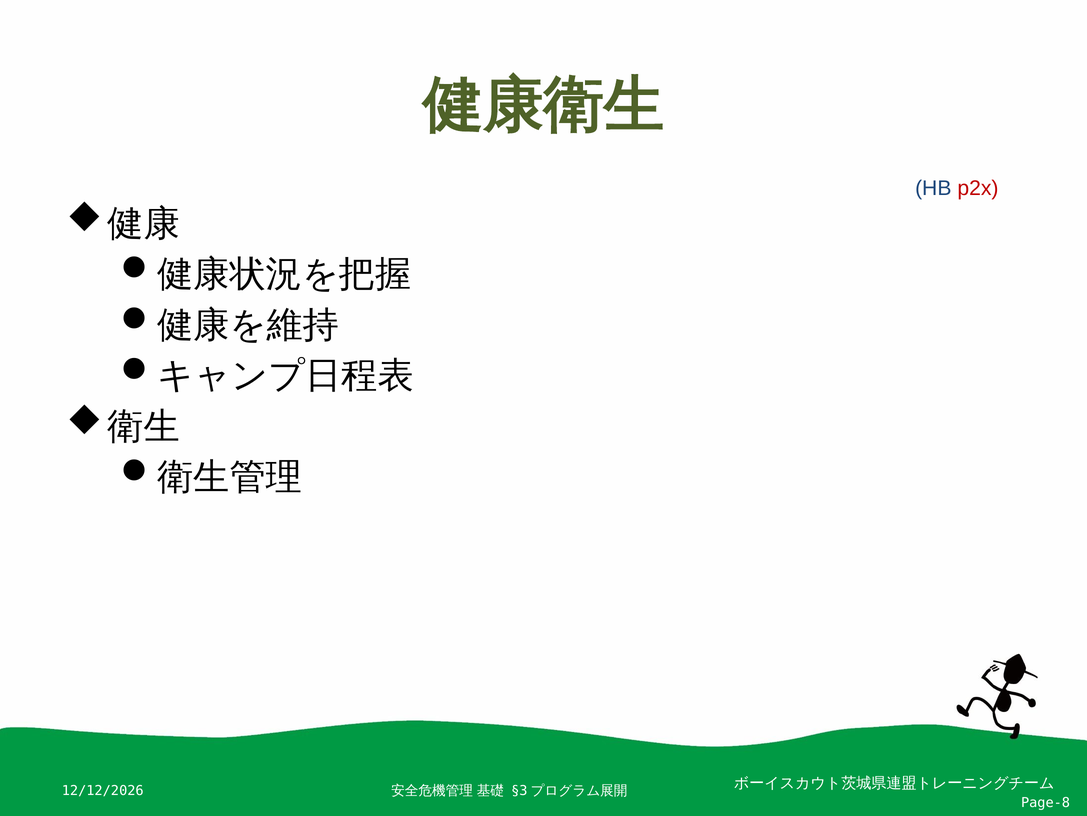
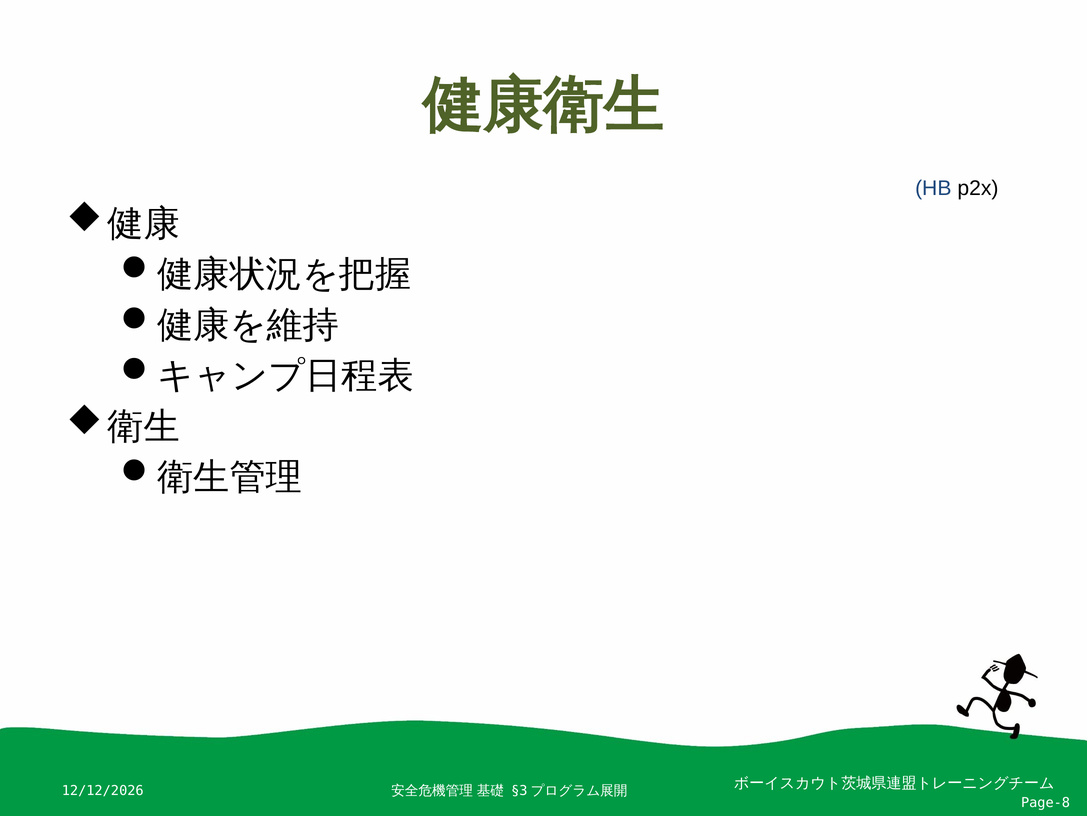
p2x colour: red -> black
